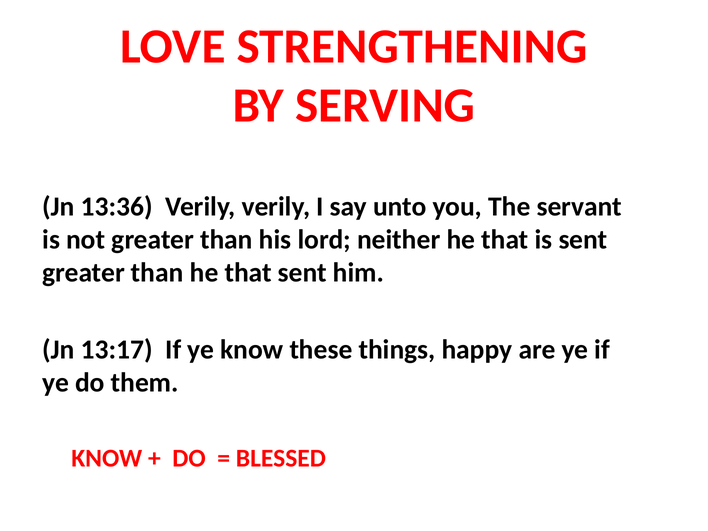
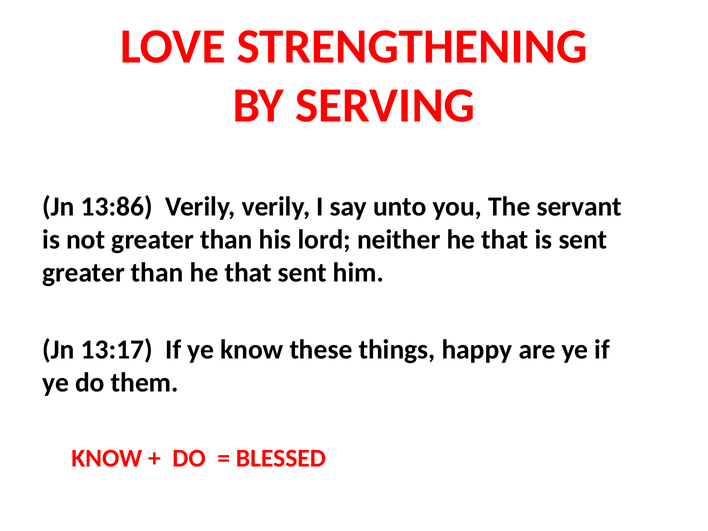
13:36: 13:36 -> 13:86
